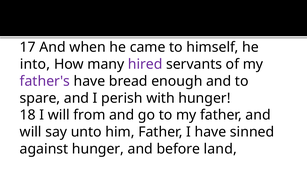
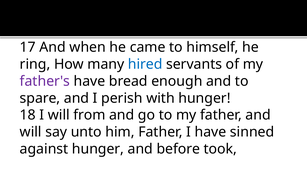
into: into -> ring
hired colour: purple -> blue
land: land -> took
